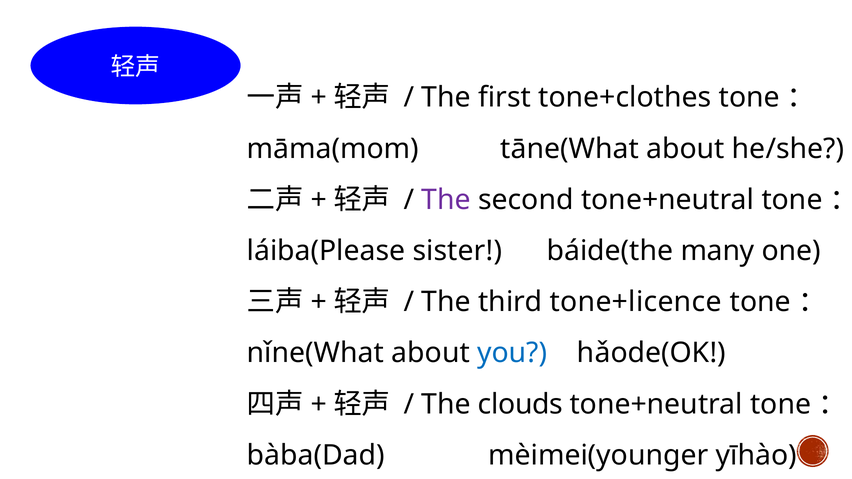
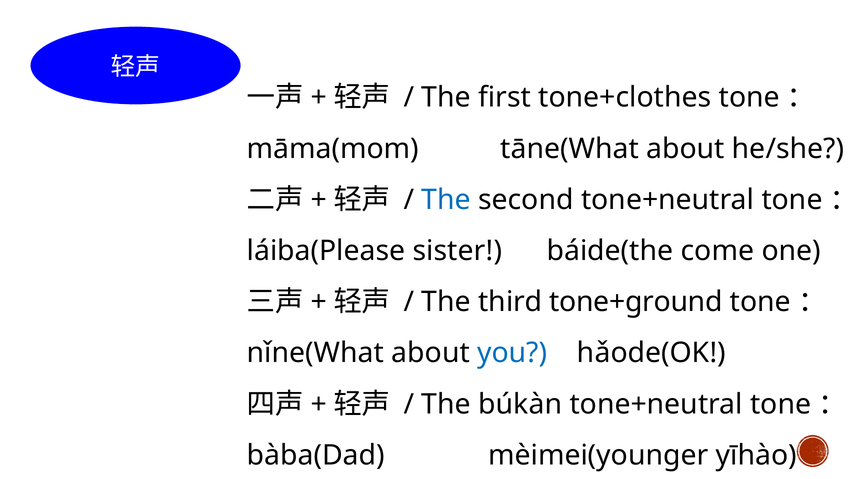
The at (446, 200) colour: purple -> blue
many: many -> come
tone+licence: tone+licence -> tone+ground
clouds: clouds -> búkàn
